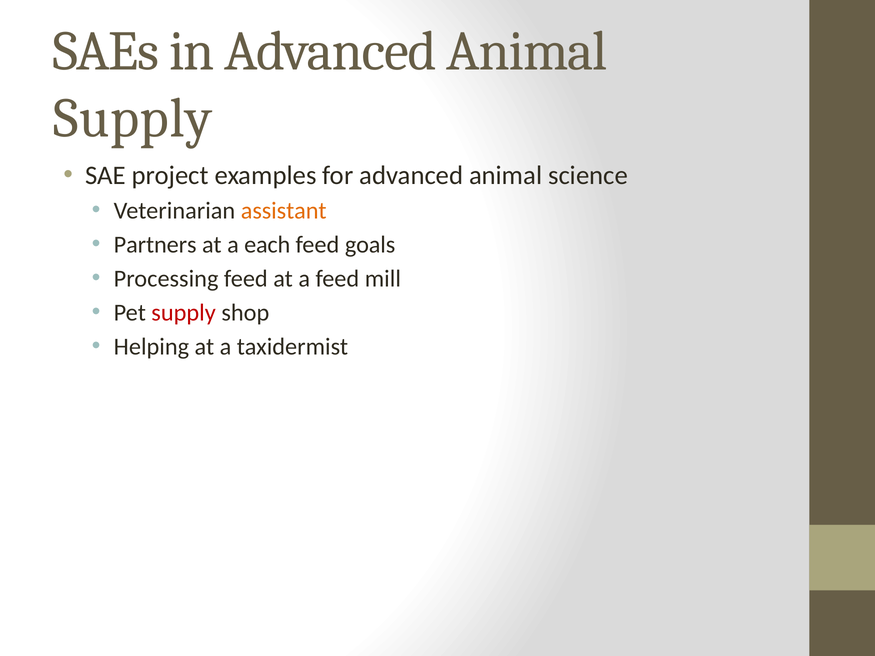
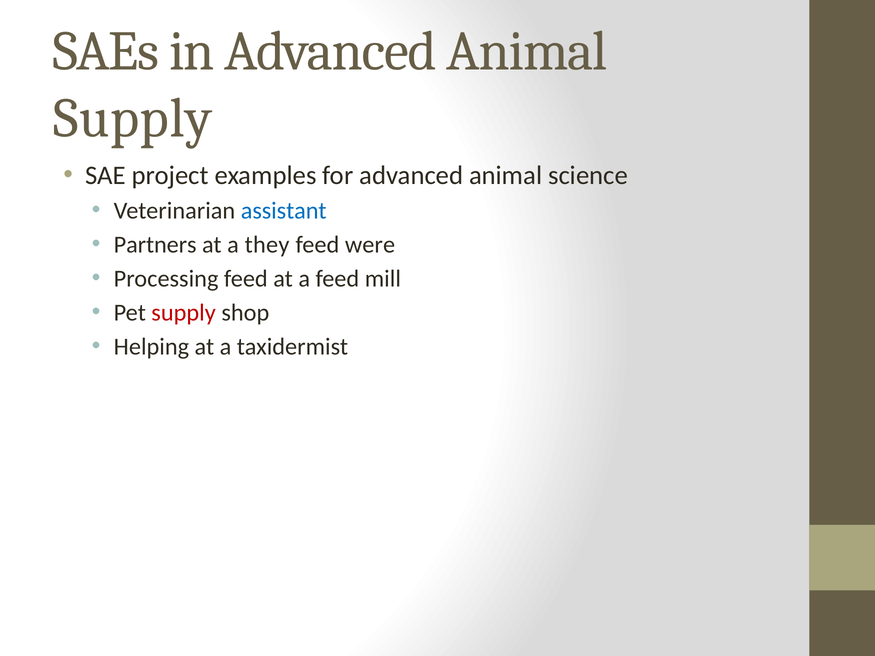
assistant colour: orange -> blue
each: each -> they
goals: goals -> were
